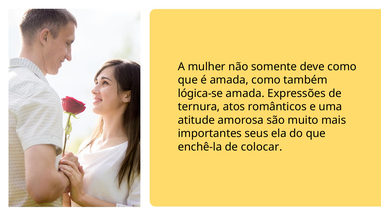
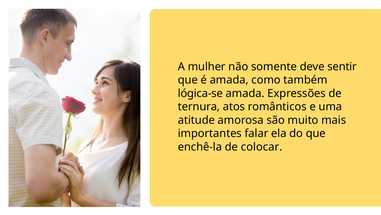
deve como: como -> sentir
seus: seus -> falar
